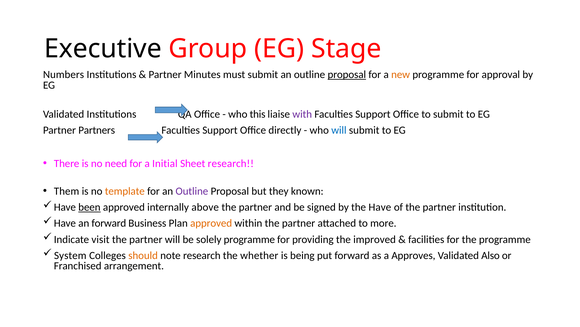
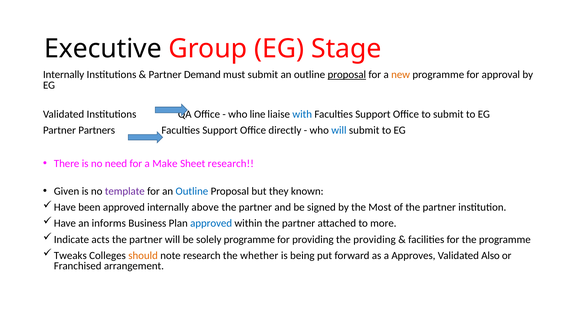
Numbers at (64, 74): Numbers -> Internally
Minutes: Minutes -> Demand
this: this -> line
with colour: purple -> blue
Initial: Initial -> Make
Them: Them -> Given
template colour: orange -> purple
Outline at (192, 191) colour: purple -> blue
been underline: present -> none
the Have: Have -> Most
an forward: forward -> informs
approved at (211, 223) colour: orange -> blue
visit: visit -> acts
the improved: improved -> providing
System: System -> Tweaks
